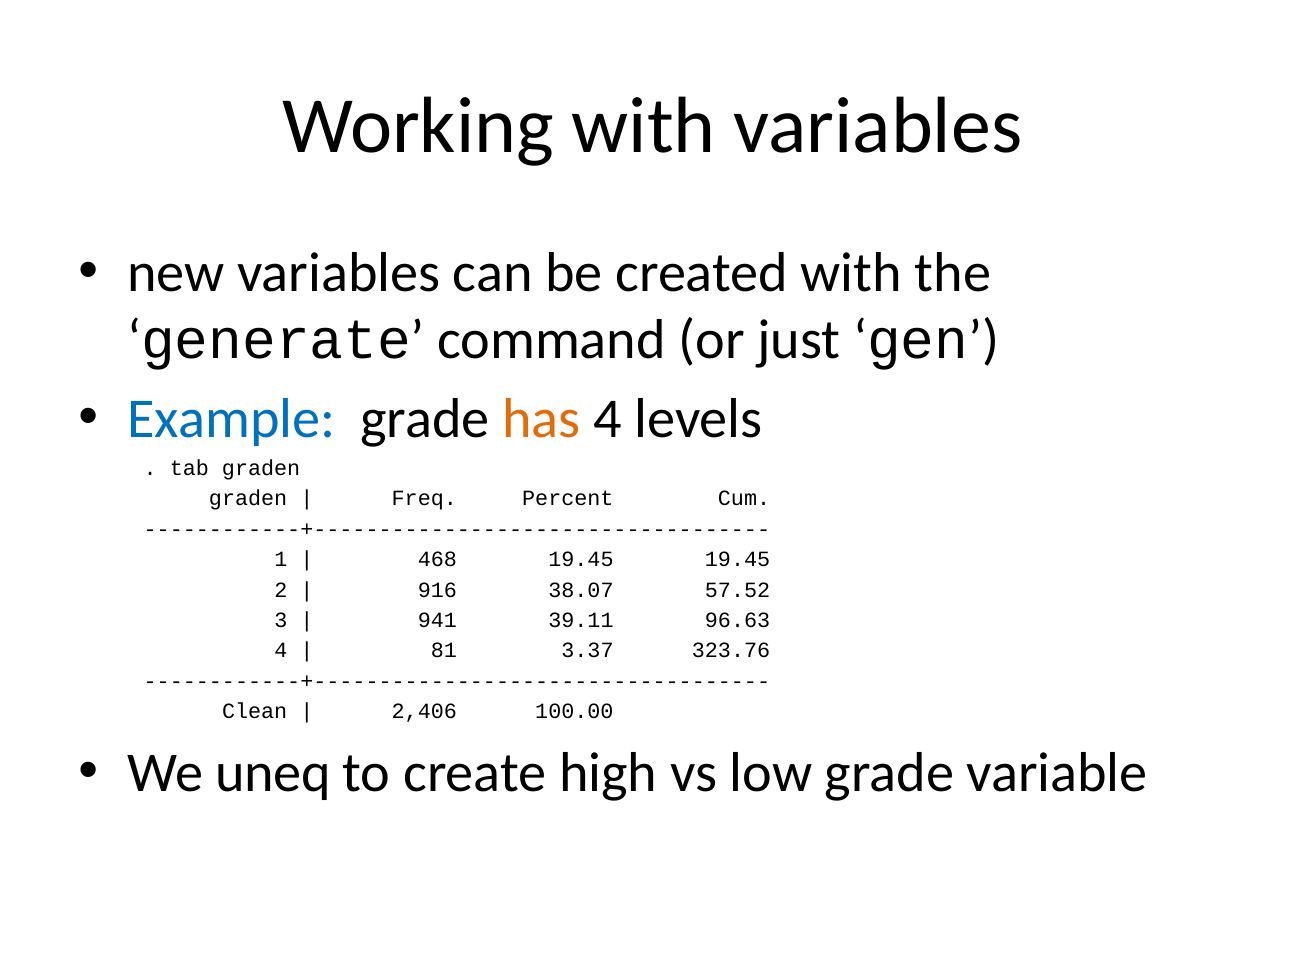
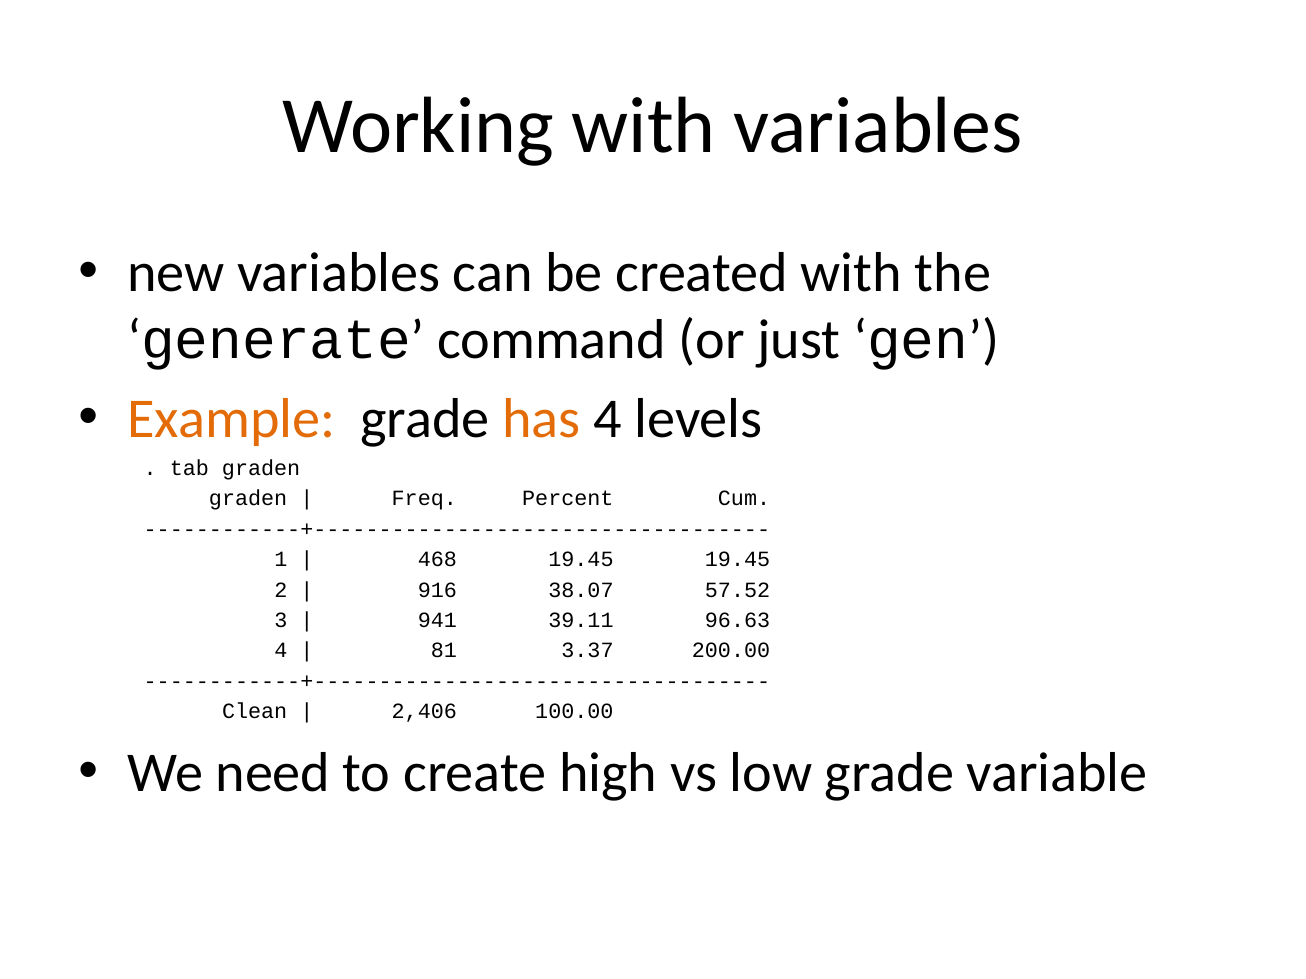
Example colour: blue -> orange
323.76: 323.76 -> 200.00
uneq: uneq -> need
